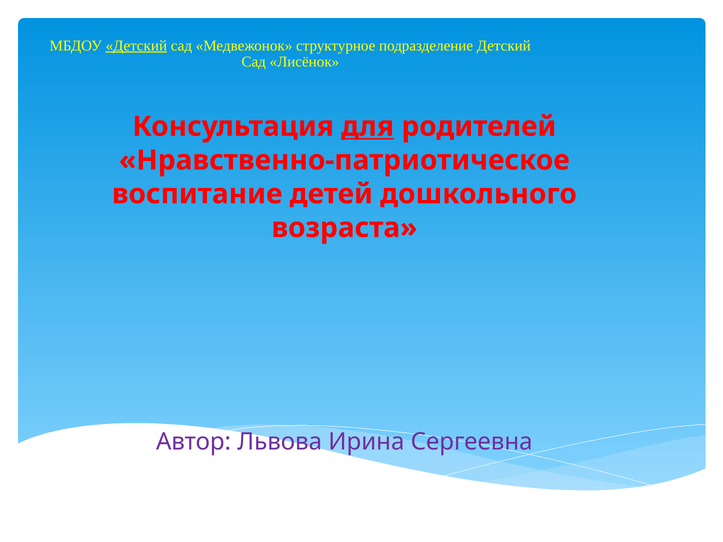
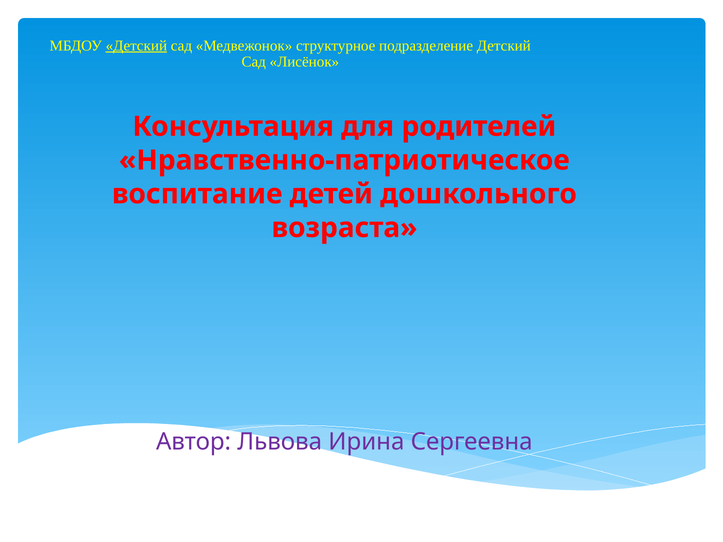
для underline: present -> none
